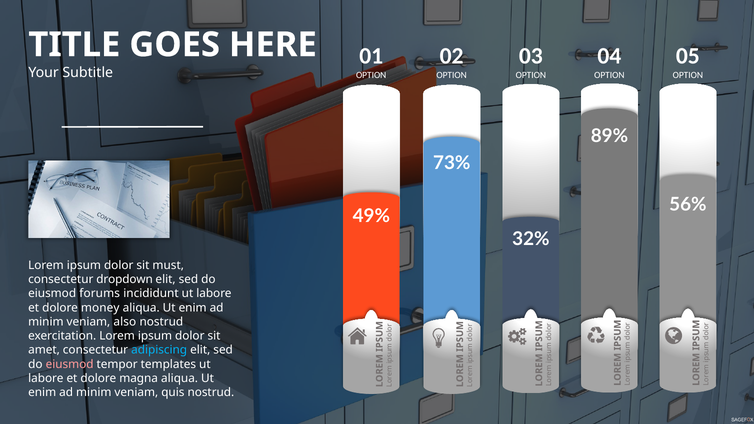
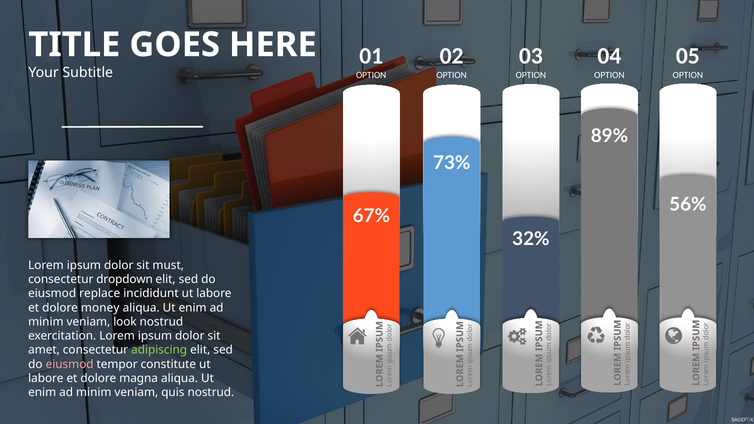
49%: 49% -> 67%
forums: forums -> replace
also: also -> look
adipiscing colour: light blue -> light green
templates: templates -> constitute
